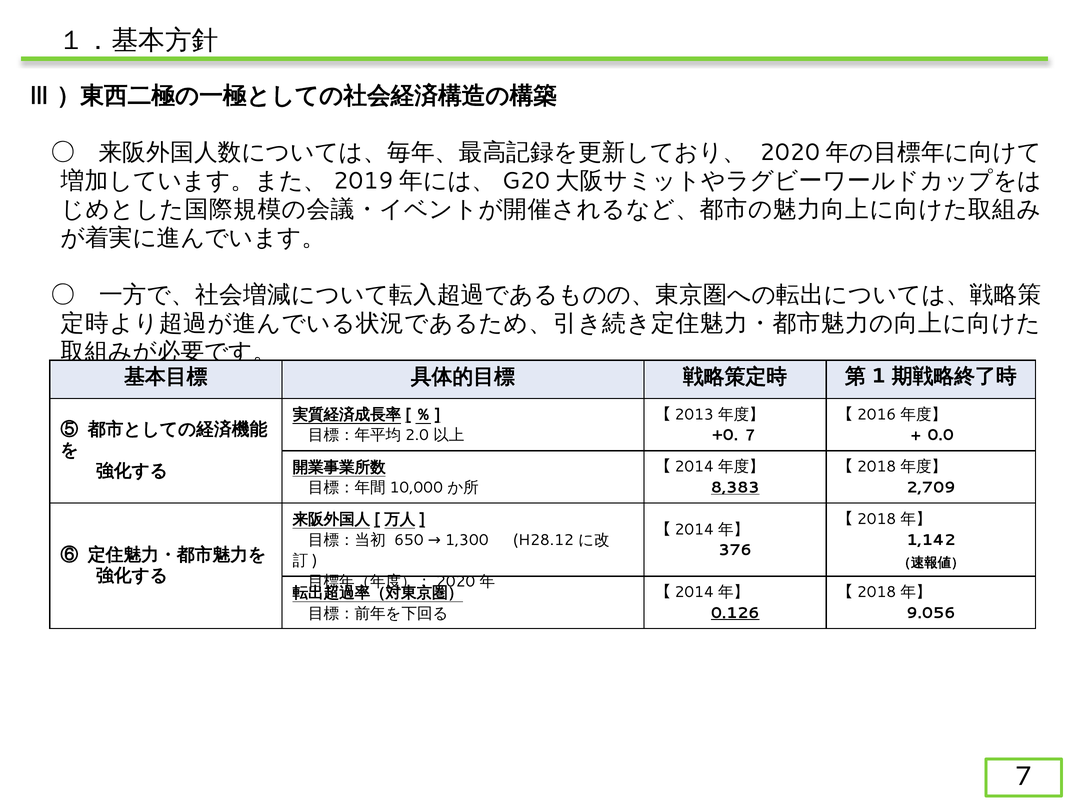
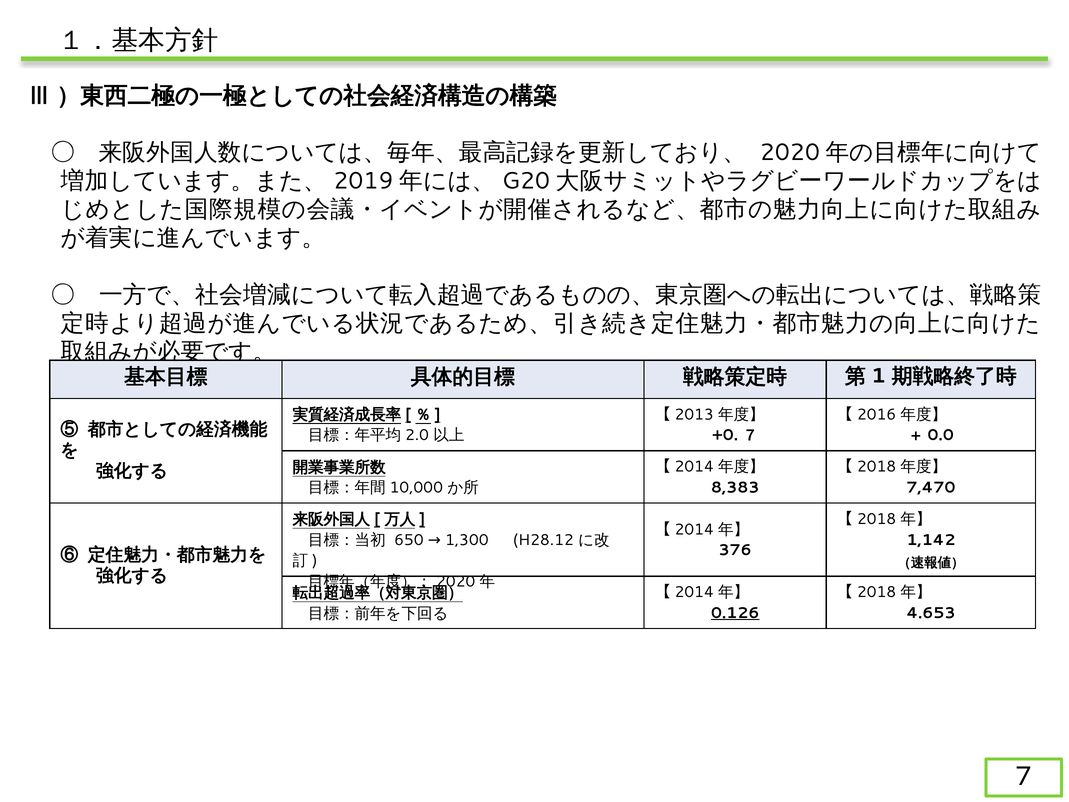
8,383 underline: present -> none
2,709: 2,709 -> 7,470
9.056: 9.056 -> 4.653
